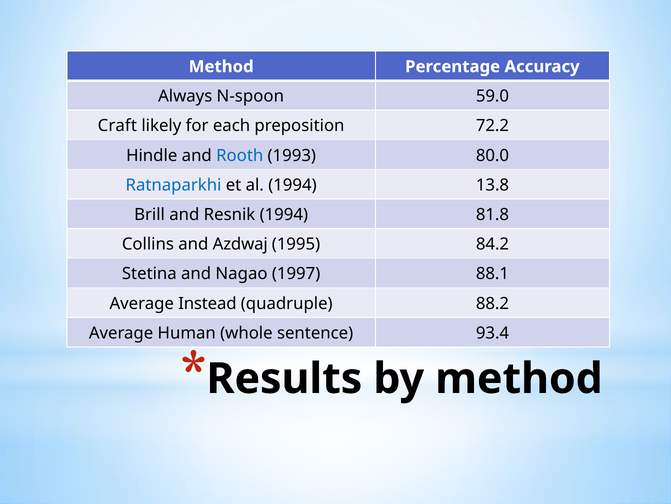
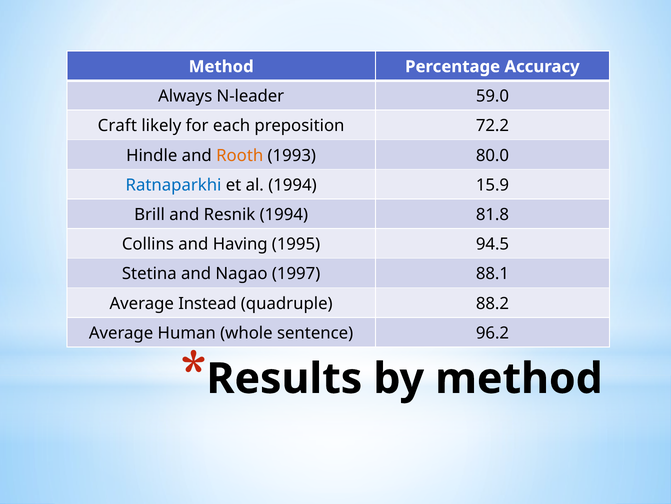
N-spoon: N-spoon -> N-leader
Rooth colour: blue -> orange
13.8: 13.8 -> 15.9
Azdwaj: Azdwaj -> Having
84.2: 84.2 -> 94.5
93.4: 93.4 -> 96.2
